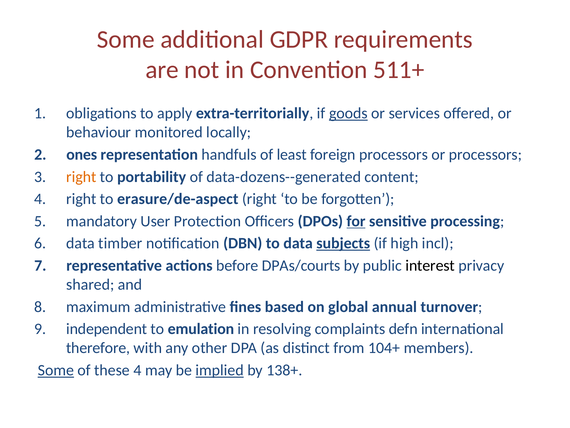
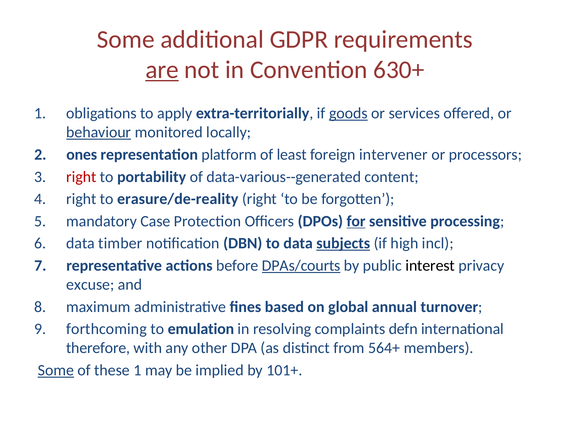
are underline: none -> present
511+: 511+ -> 630+
behaviour underline: none -> present
handfuls: handfuls -> platform
foreign processors: processors -> intervener
right at (81, 177) colour: orange -> red
data-dozens--generated: data-dozens--generated -> data-various--generated
erasure/de-aspect: erasure/de-aspect -> erasure/de-reality
User: User -> Case
DPAs/courts underline: none -> present
shared: shared -> excuse
independent: independent -> forthcoming
104+: 104+ -> 564+
these 4: 4 -> 1
implied underline: present -> none
138+: 138+ -> 101+
